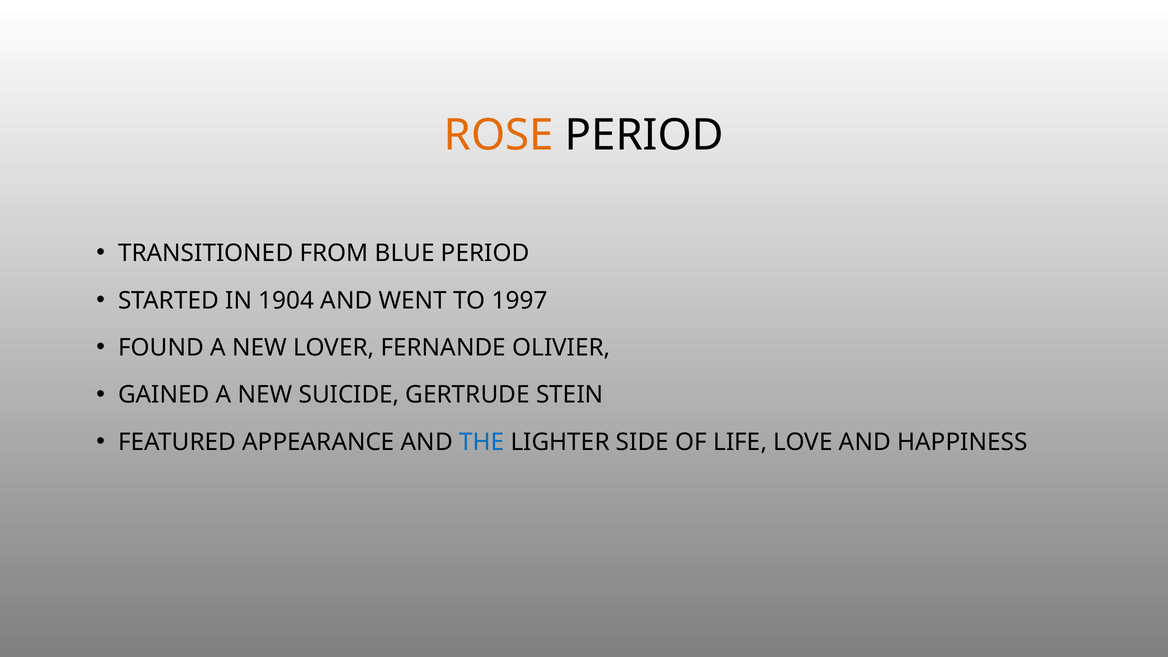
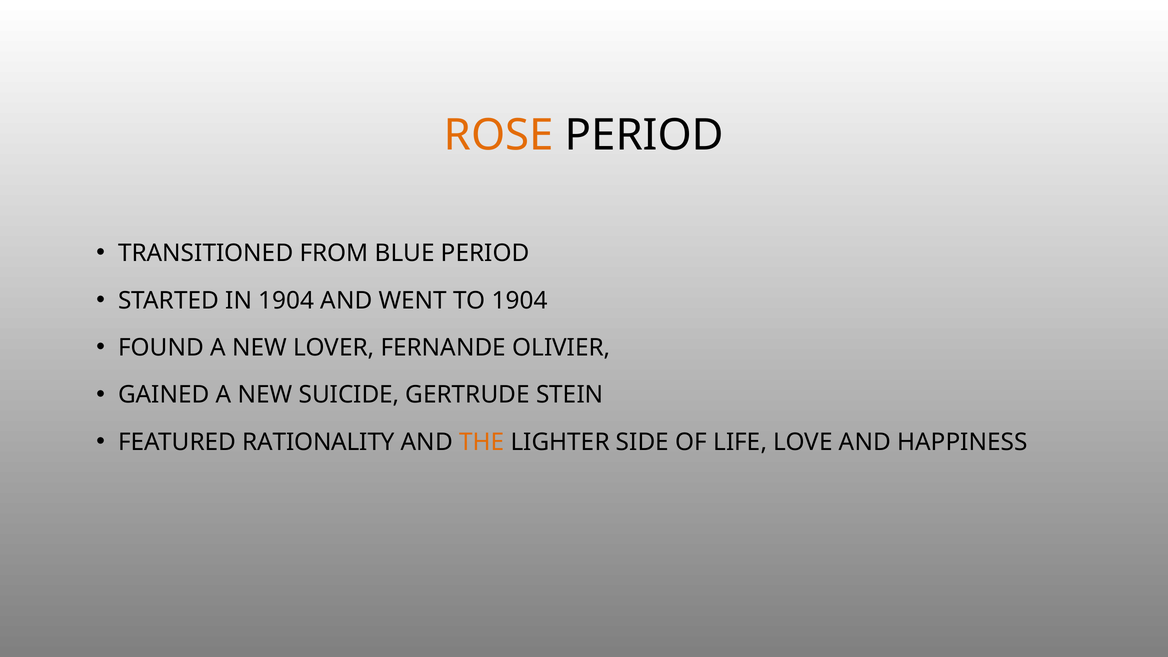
TO 1997: 1997 -> 1904
APPEARANCE: APPEARANCE -> RATIONALITY
THE colour: blue -> orange
